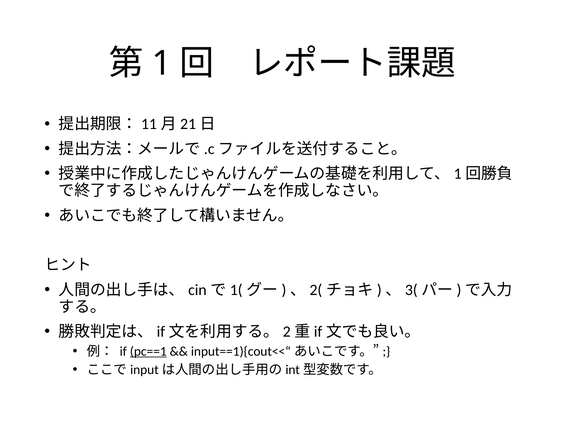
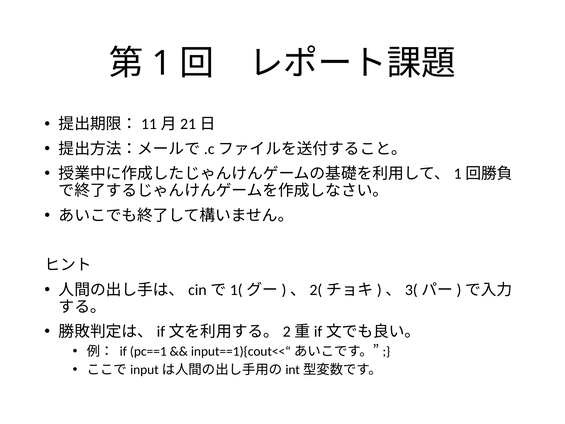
pc==1 underline: present -> none
